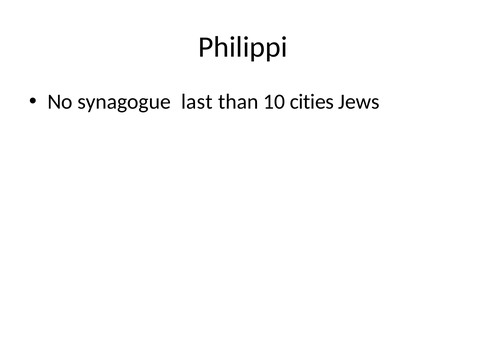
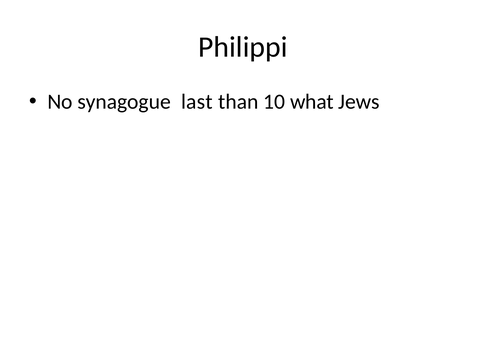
cities: cities -> what
